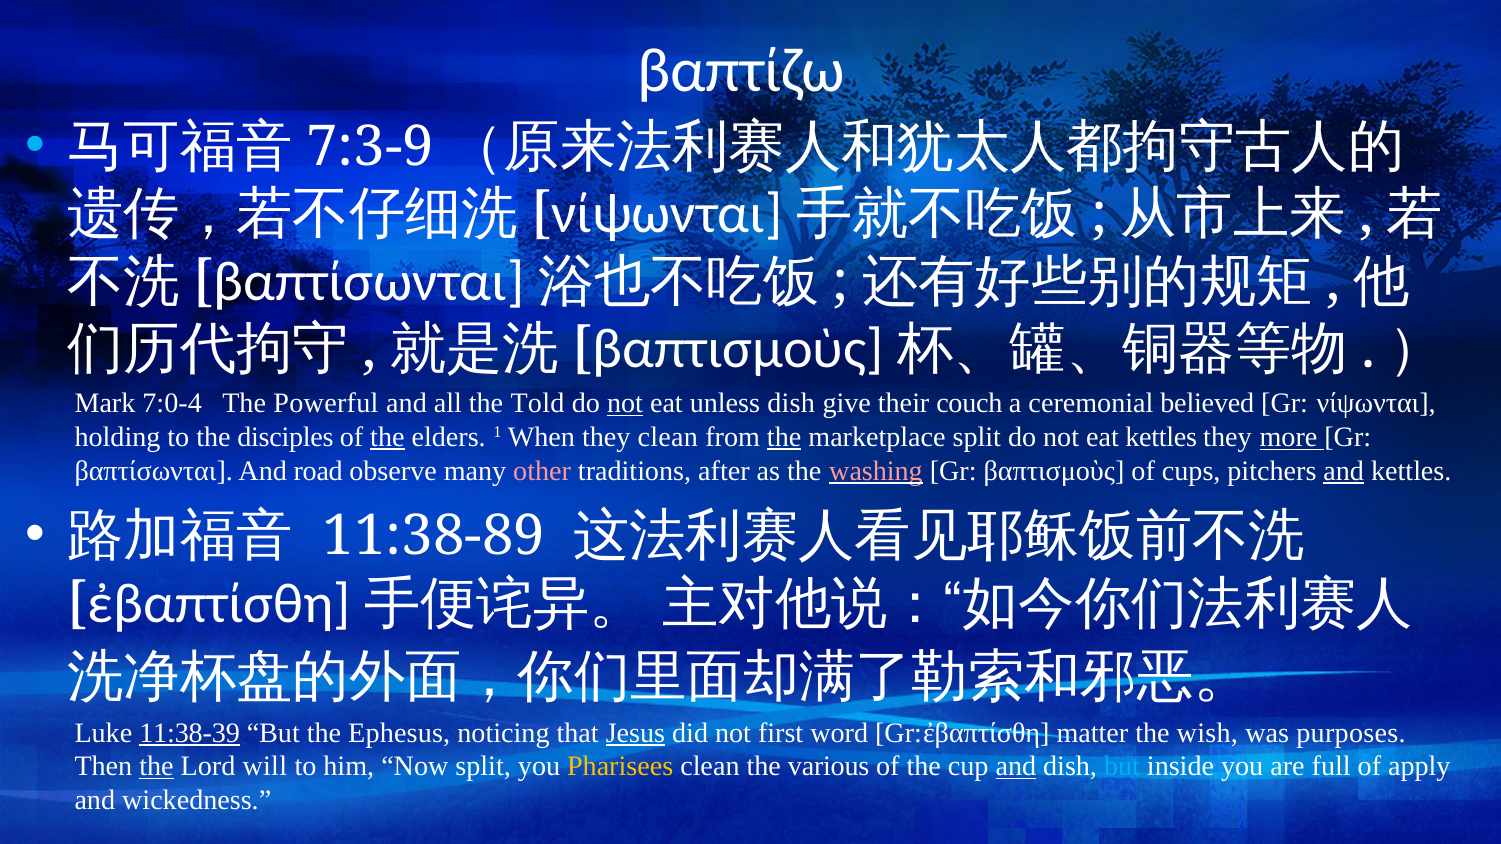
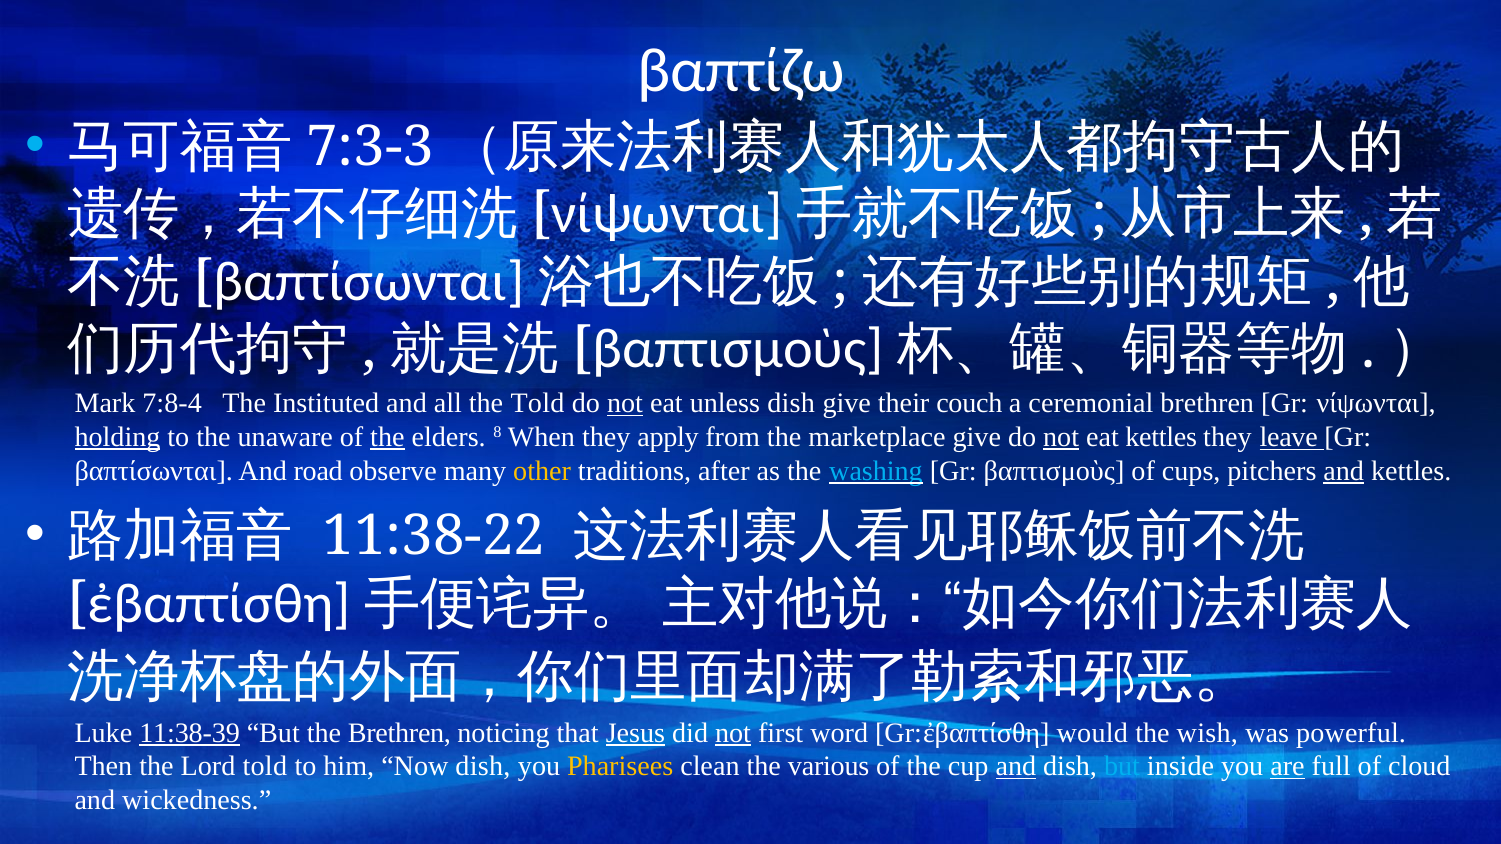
7:3-9: 7:3-9 -> 7:3-3
7:0-4: 7:0-4 -> 7:8-4
Powerful: Powerful -> Instituted
ceremonial believed: believed -> brethren
holding underline: none -> present
disciples: disciples -> unaware
1: 1 -> 8
they clean: clean -> apply
the at (784, 437) underline: present -> none
marketplace split: split -> give
not at (1061, 437) underline: none -> present
more: more -> leave
other colour: pink -> yellow
washing colour: pink -> light blue
11:38-89: 11:38-89 -> 11:38-22
the Ephesus: Ephesus -> Brethren
not at (733, 733) underline: none -> present
matter: matter -> would
purposes: purposes -> powerful
the at (156, 767) underline: present -> none
Lord will: will -> told
Now split: split -> dish
are underline: none -> present
apply: apply -> cloud
